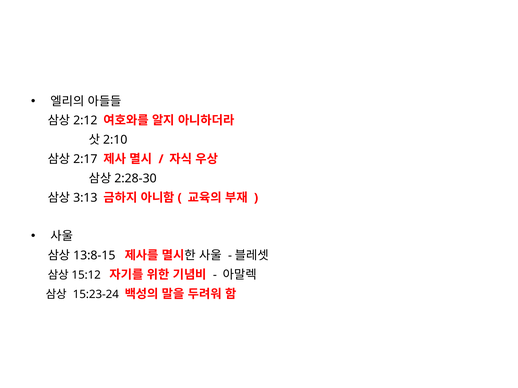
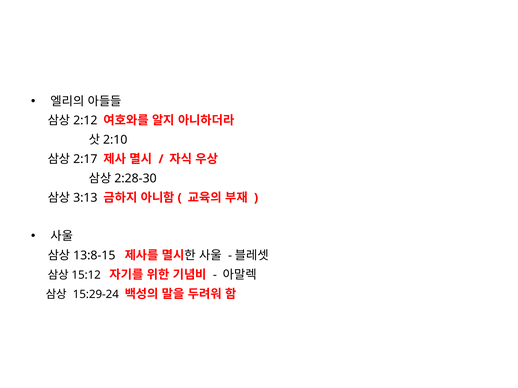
15:23-24: 15:23-24 -> 15:29-24
